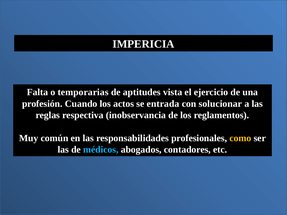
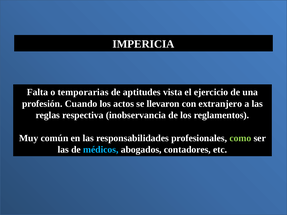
entrada: entrada -> llevaron
solucionar: solucionar -> extranjero
como colour: yellow -> light green
